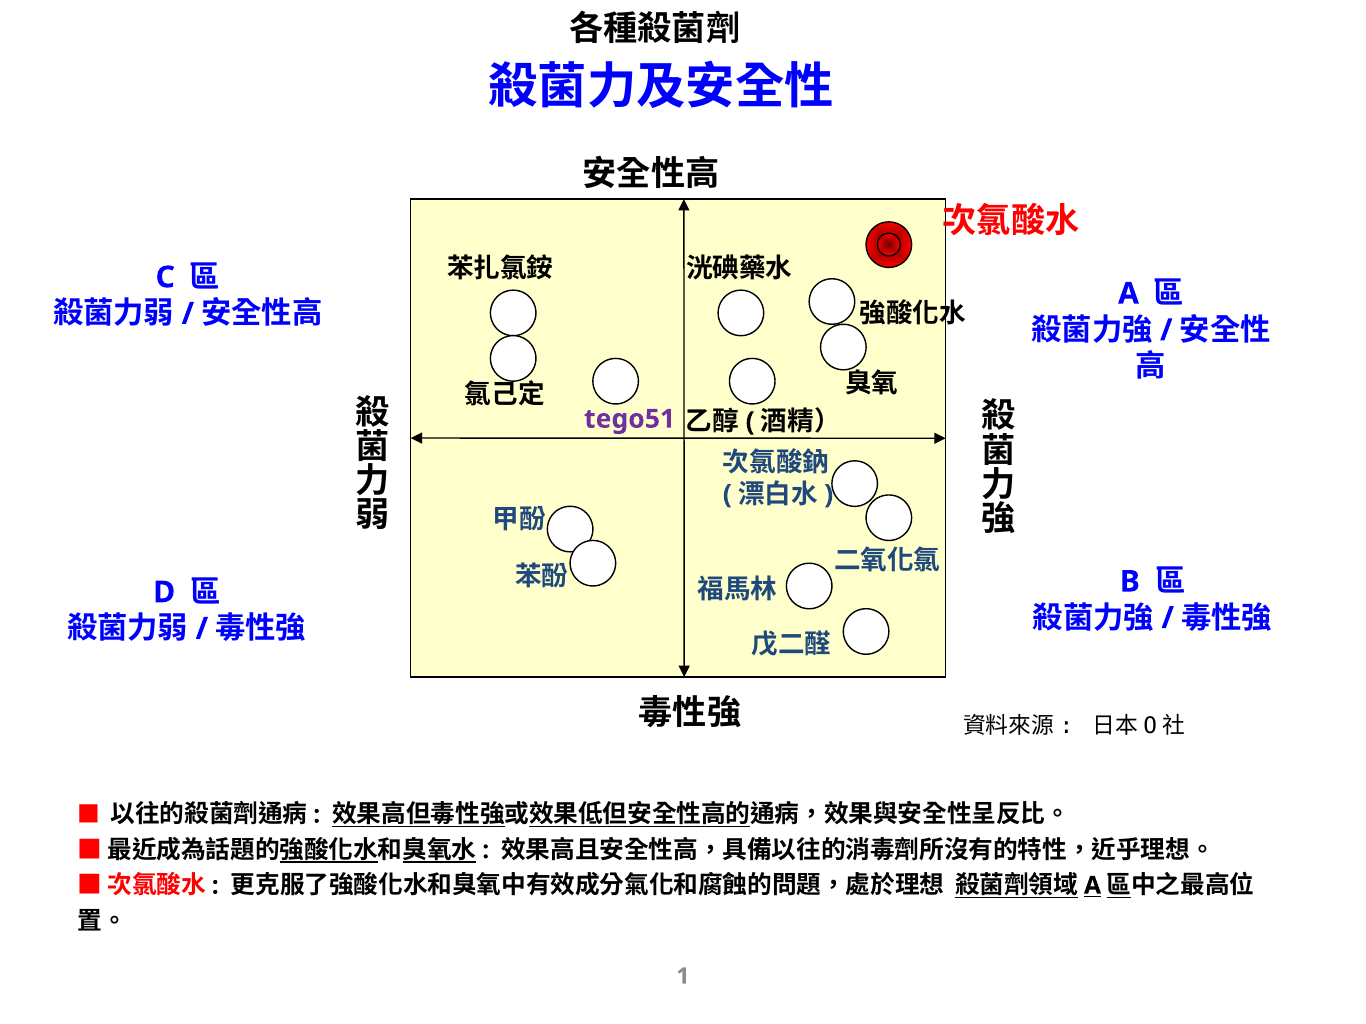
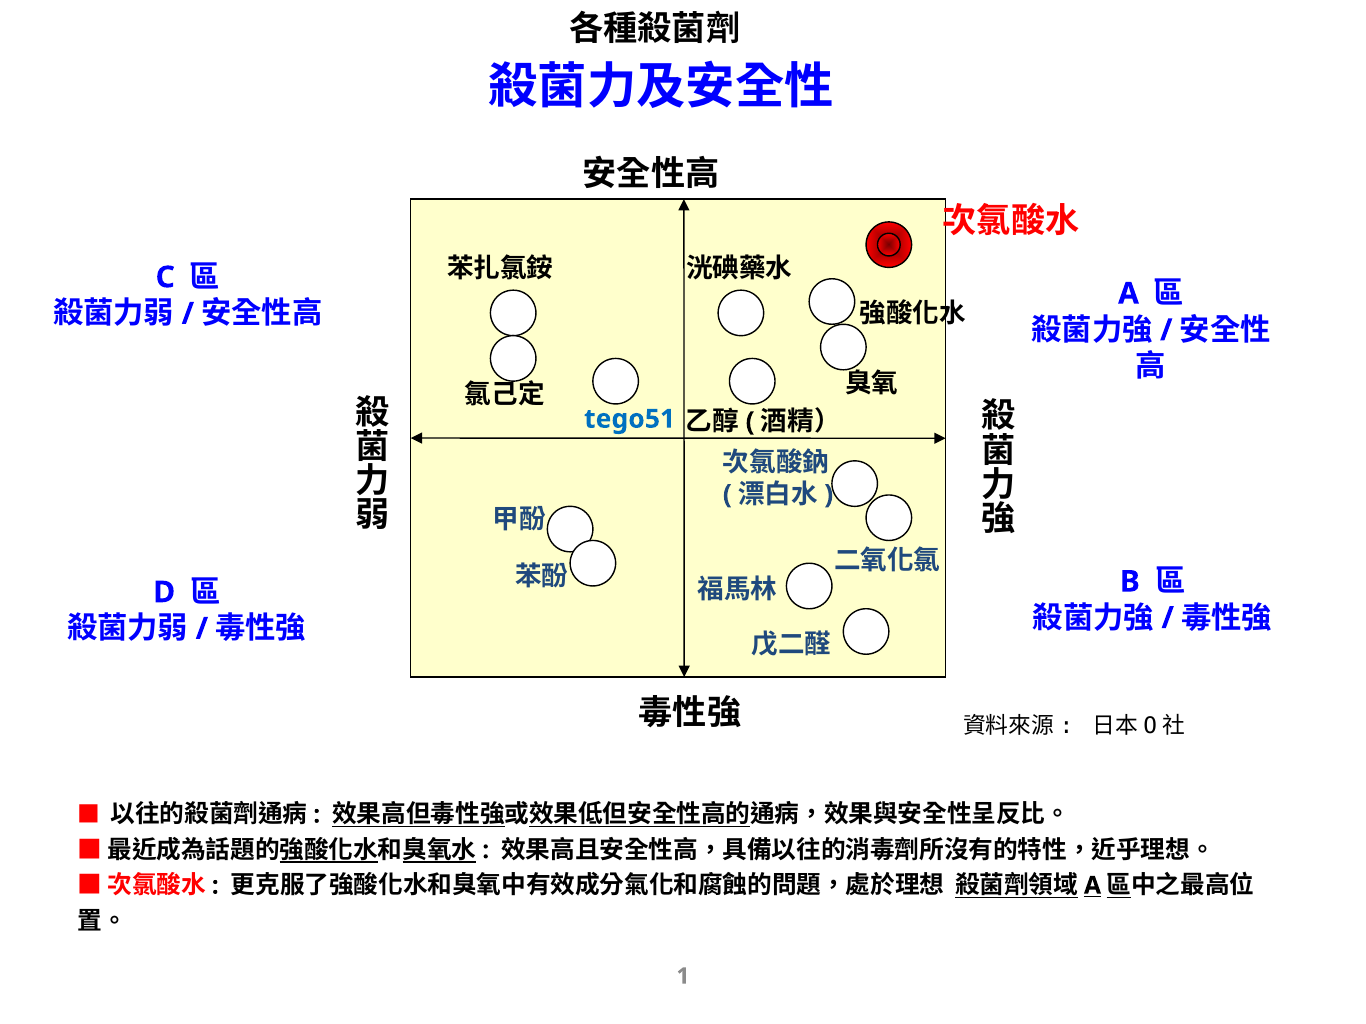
tego51 colour: purple -> blue
